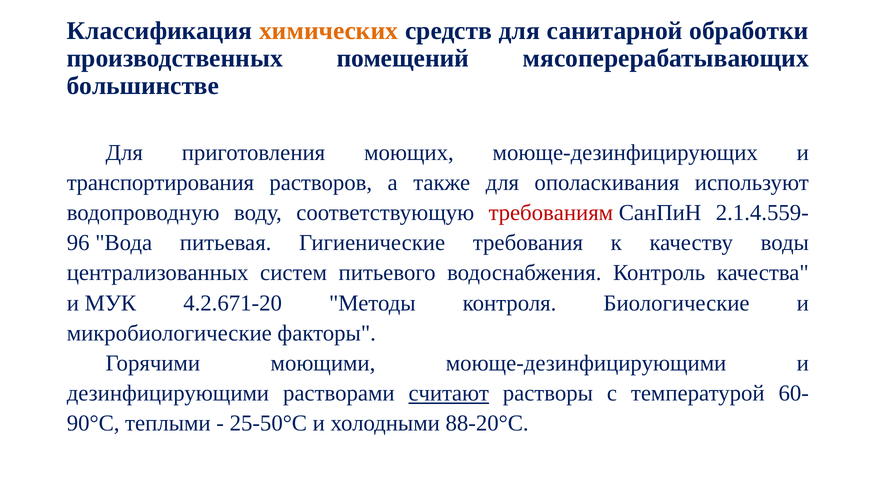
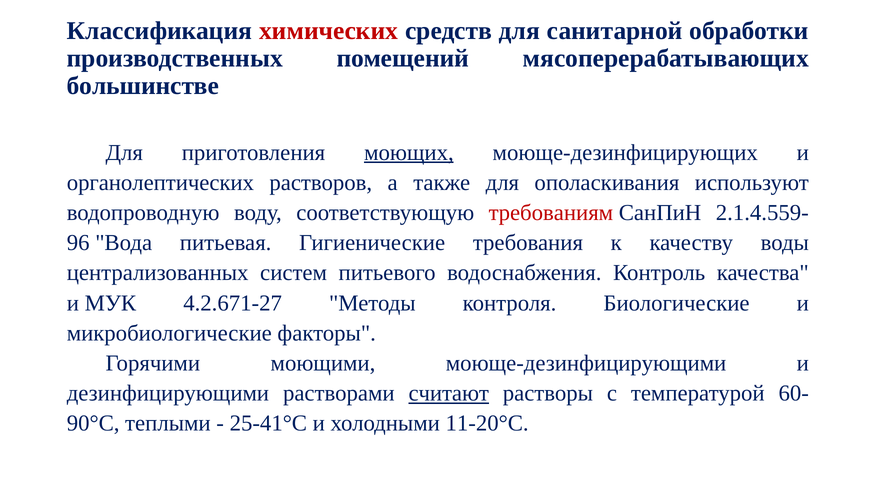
химических colour: orange -> red
моющих underline: none -> present
транспортирования: транспортирования -> органолептических
4.2.671-20: 4.2.671-20 -> 4.2.671-27
25-50°С: 25-50°С -> 25-41°С
88-20°С: 88-20°С -> 11-20°С
